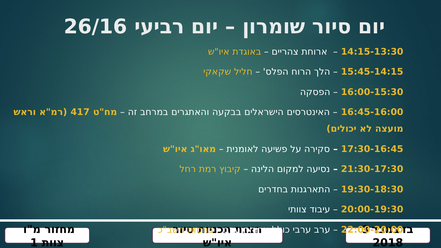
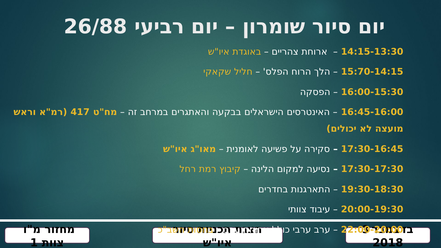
26/16: 26/16 -> 26/88
15:45-14:15: 15:45-14:15 -> 15:70-14:15
21:30-17:30: 21:30-17:30 -> 17:30-17:30
